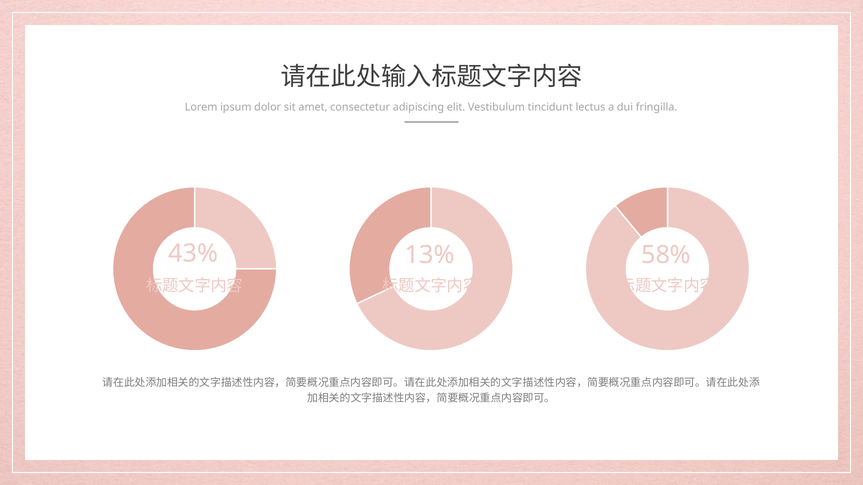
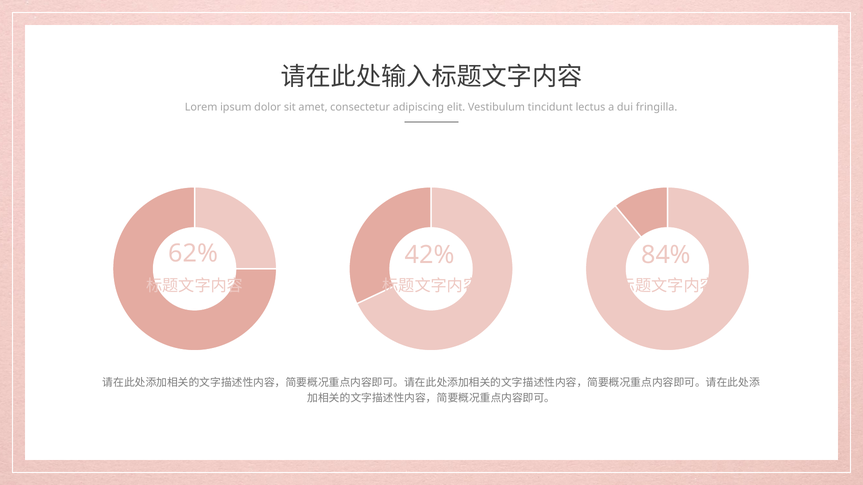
43%: 43% -> 62%
13%: 13% -> 42%
58%: 58% -> 84%
